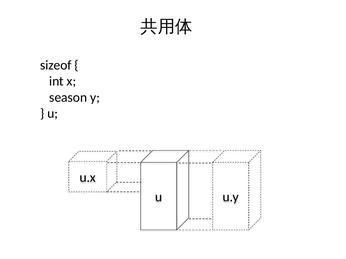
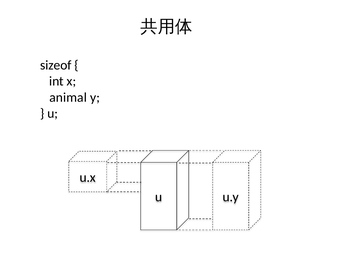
season: season -> animal
